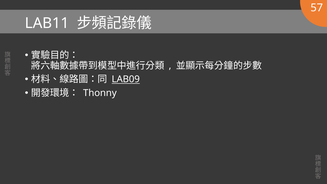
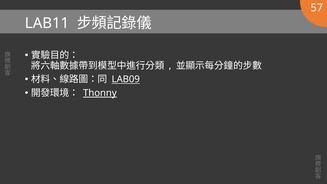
Thonny underline: none -> present
